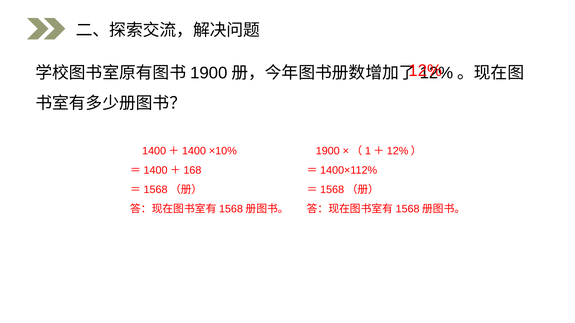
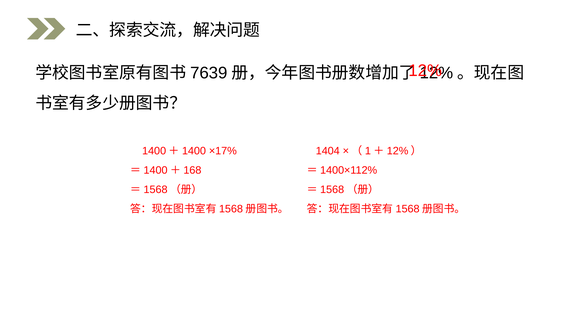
1900 at (209, 73): 1900 -> 7639
×10%: ×10% -> ×17%
1900 at (328, 151): 1900 -> 1404
